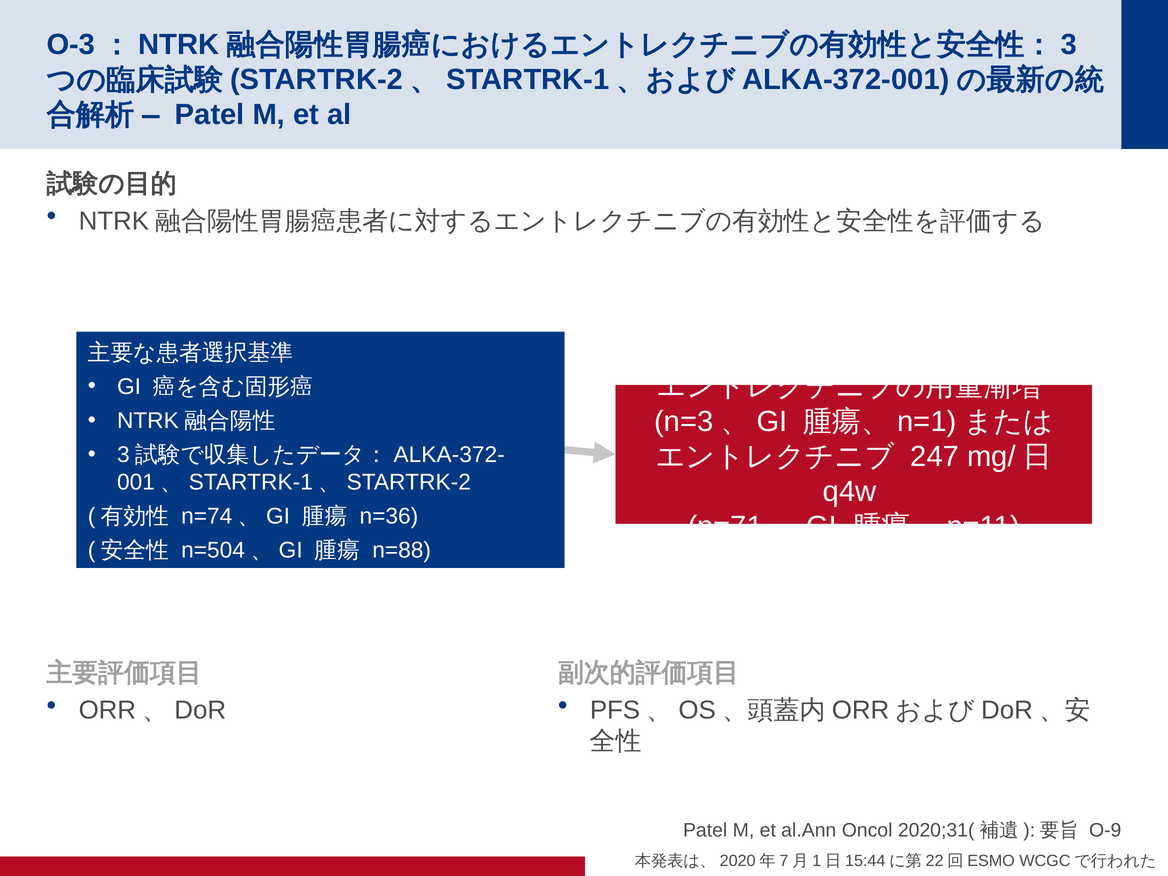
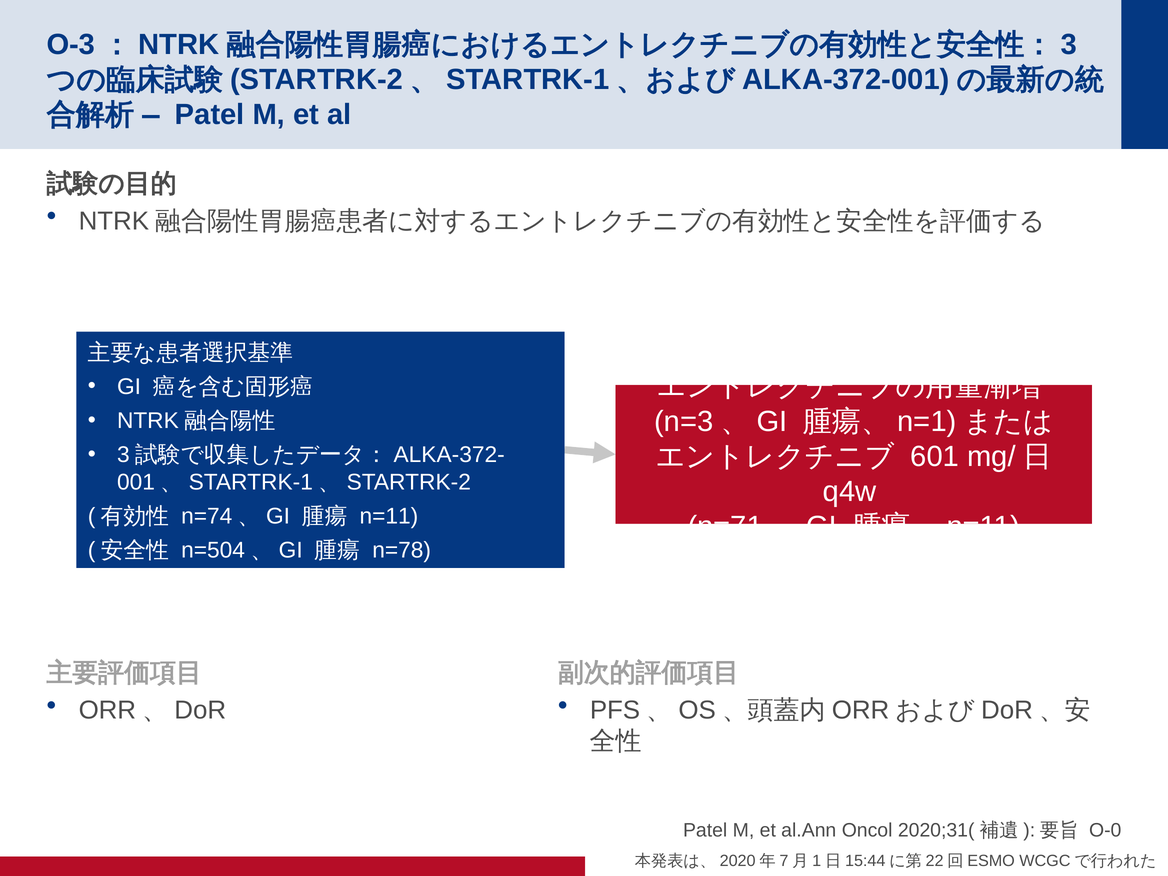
247: 247 -> 601
n=36: n=36 -> n=11
n=88: n=88 -> n=78
O-9: O-9 -> O-0
